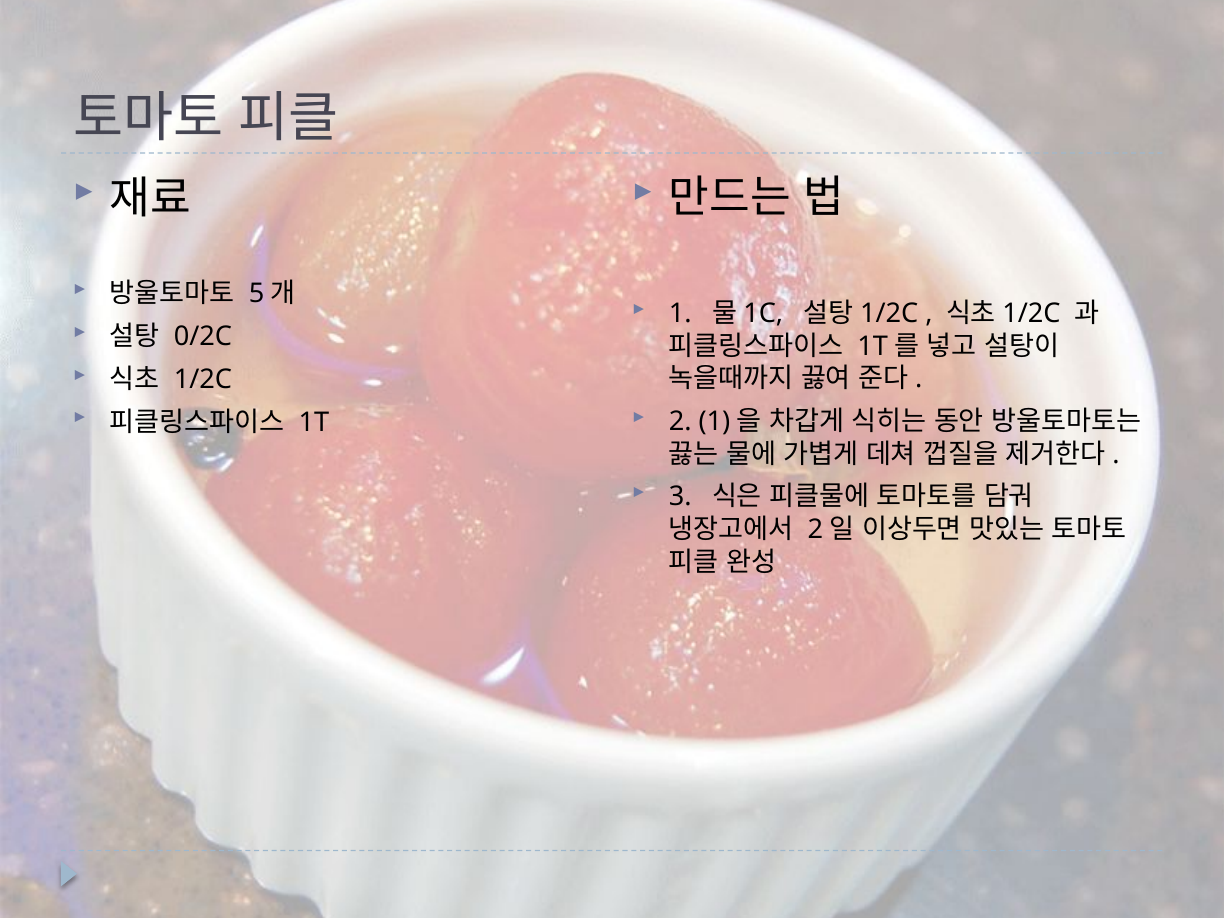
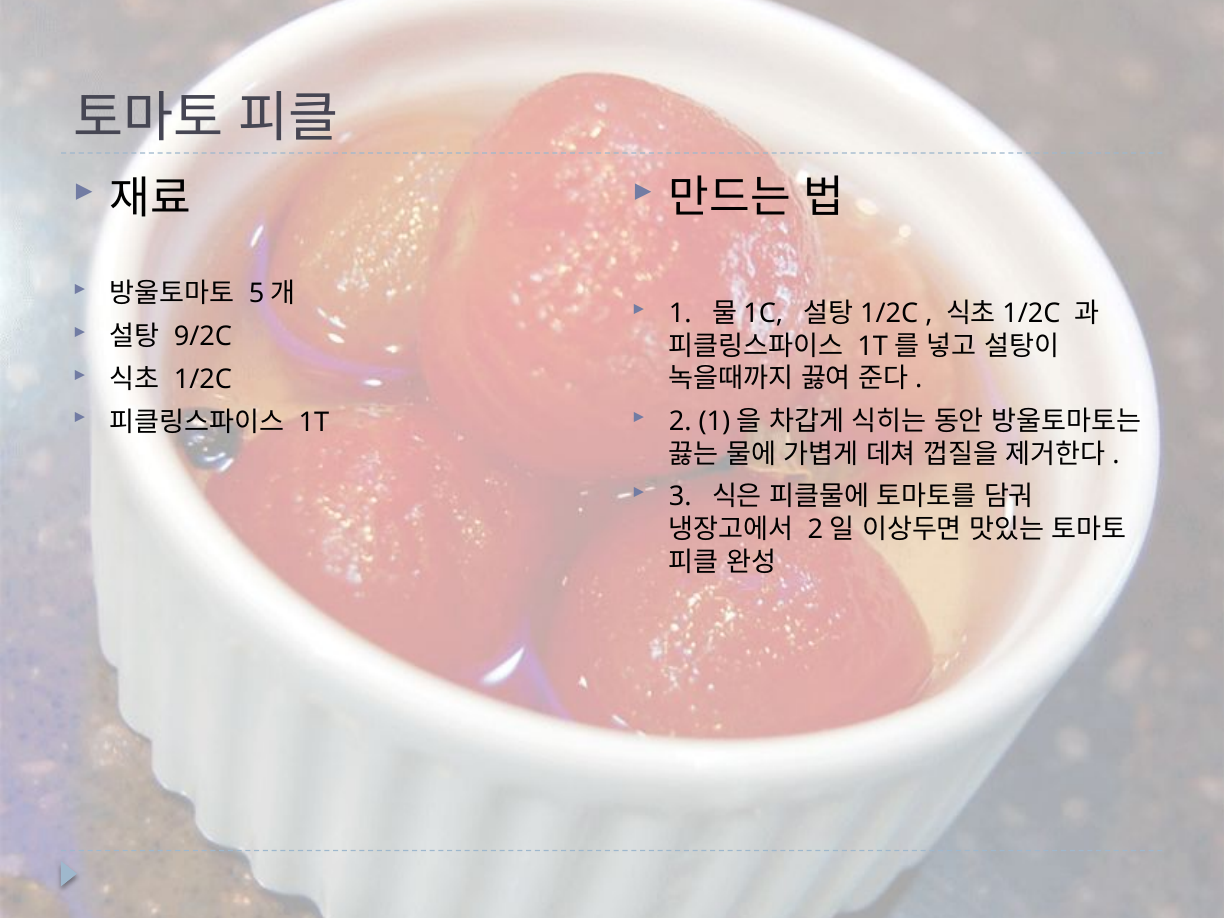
0/2C: 0/2C -> 9/2C
